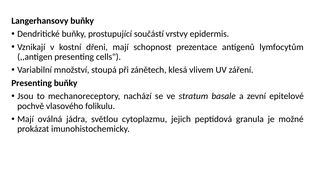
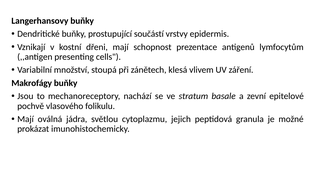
Presenting at (32, 83): Presenting -> Makrofágy
